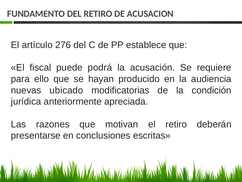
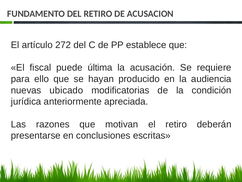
276: 276 -> 272
podrá: podrá -> última
